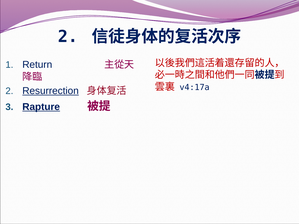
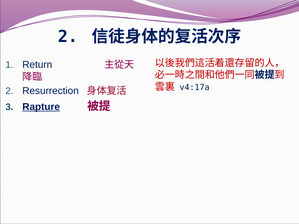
Resurrection underline: present -> none
